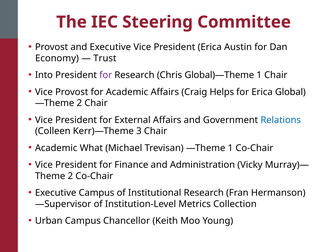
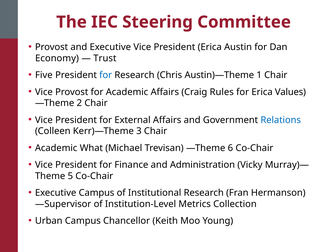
Into: Into -> Five
for at (106, 75) colour: purple -> blue
Global)—Theme: Global)—Theme -> Austin)—Theme
Helps: Helps -> Rules
Global: Global -> Values
—Theme 1: 1 -> 6
2 at (70, 176): 2 -> 5
